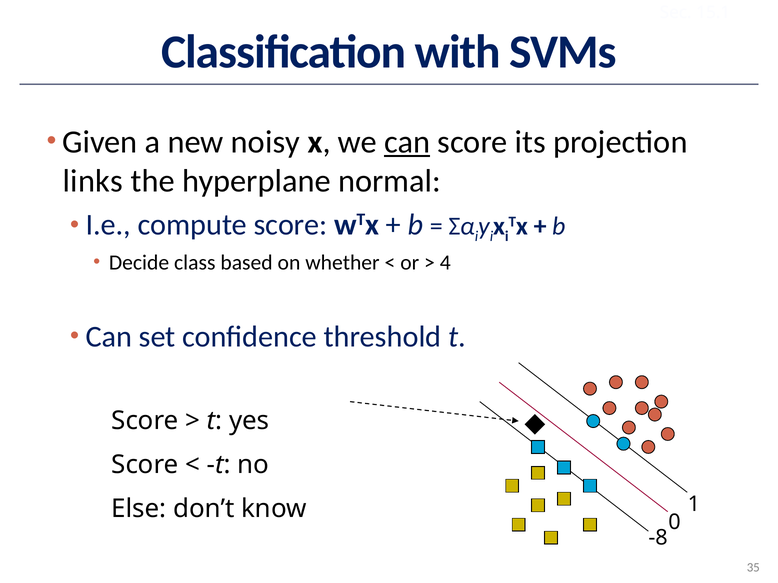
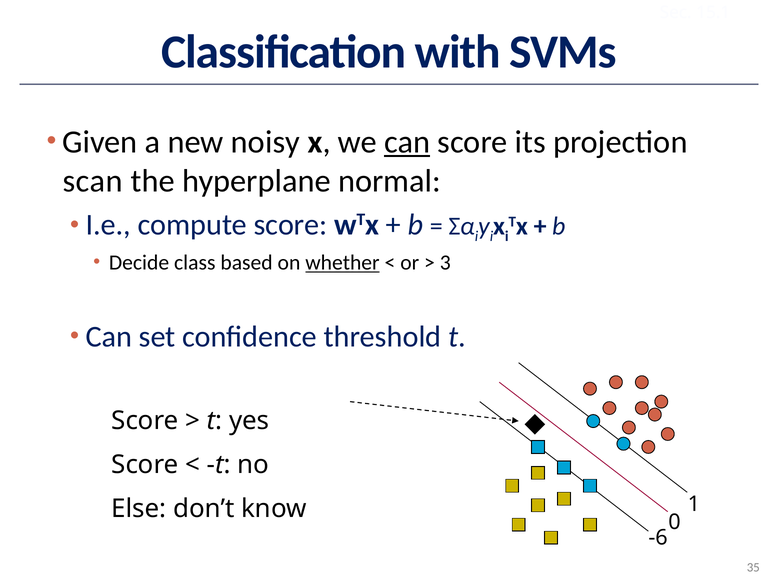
links: links -> scan
whether underline: none -> present
4: 4 -> 3
-8: -8 -> -6
